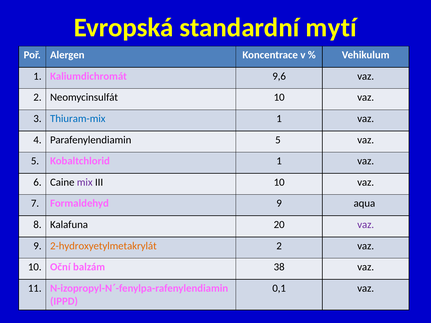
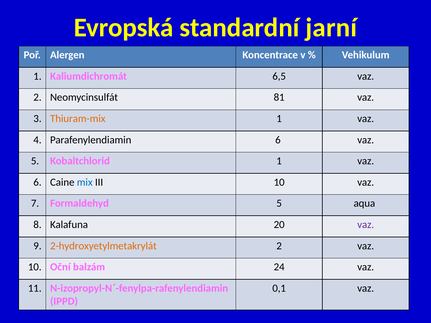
mytí: mytí -> jarní
9,6: 9,6 -> 6,5
Neomycinsulfát 10: 10 -> 81
Thiuram-mix colour: blue -> orange
Parafenylendiamin 5: 5 -> 6
mix colour: purple -> blue
Formaldehyd 9: 9 -> 5
38: 38 -> 24
